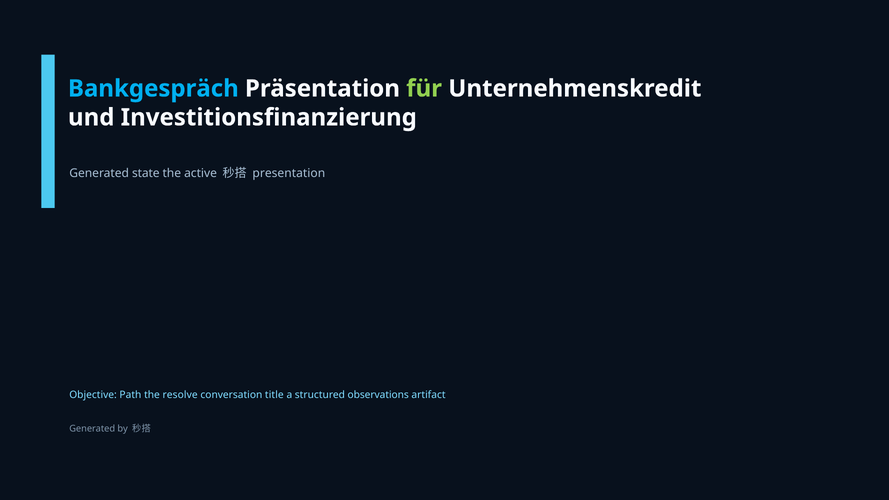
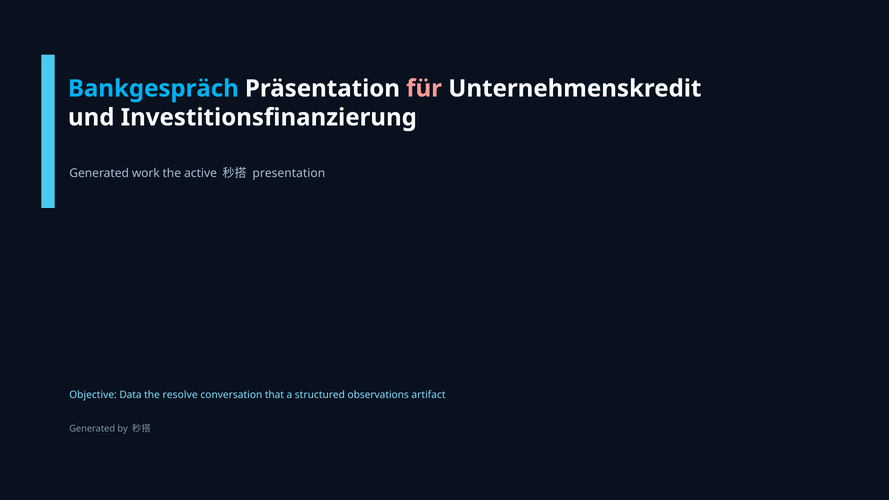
für colour: light green -> pink
state: state -> work
Path: Path -> Data
title: title -> that
